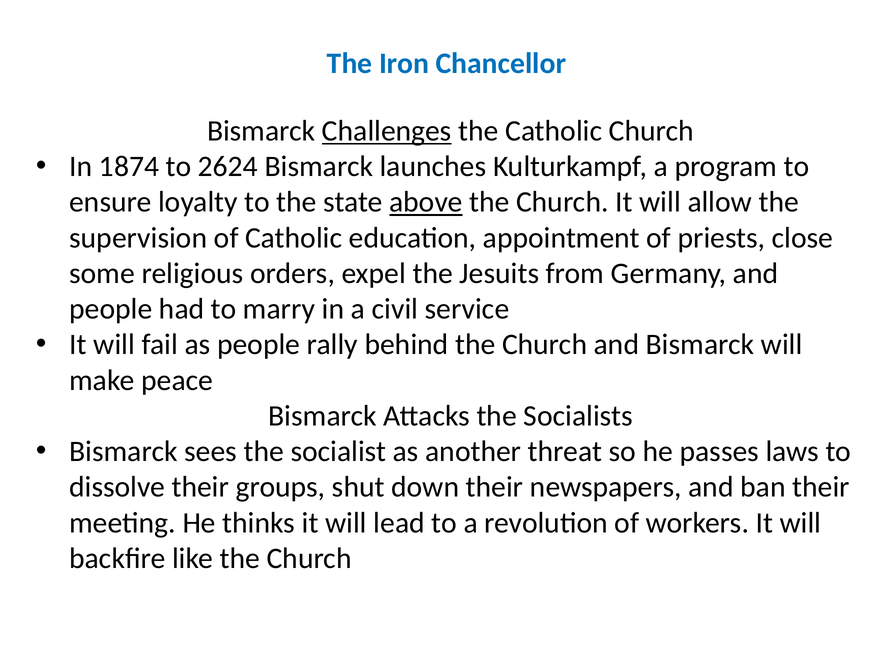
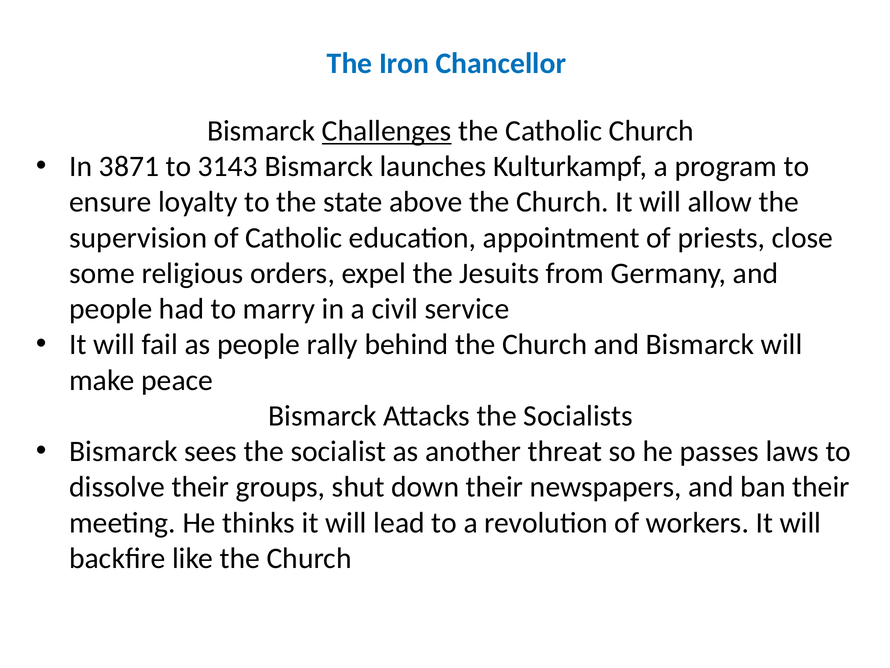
1874: 1874 -> 3871
2624: 2624 -> 3143
above underline: present -> none
